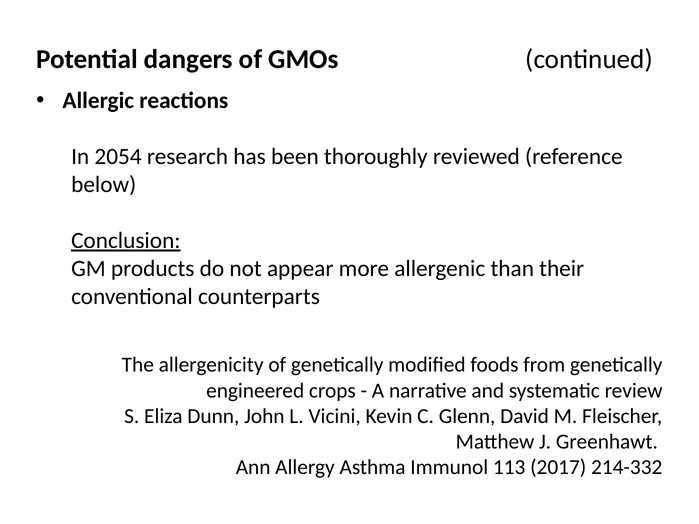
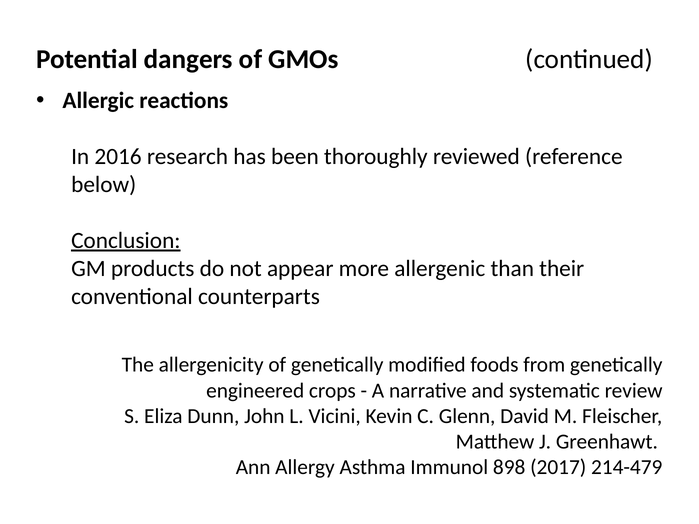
2054: 2054 -> 2016
113: 113 -> 898
214-332: 214-332 -> 214-479
